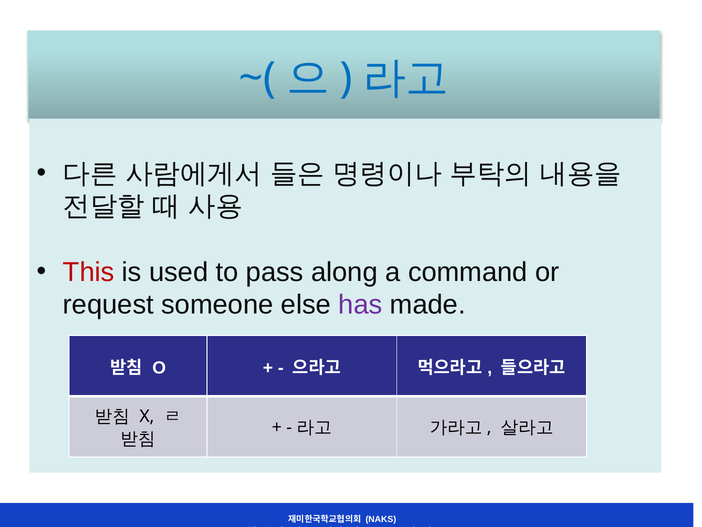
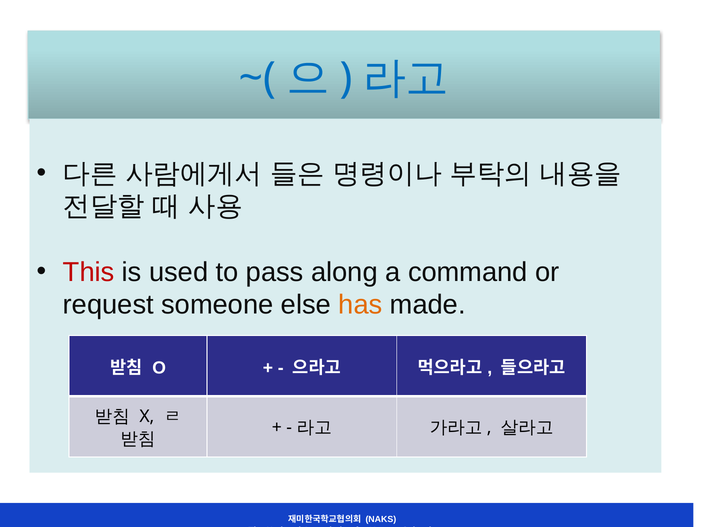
has colour: purple -> orange
